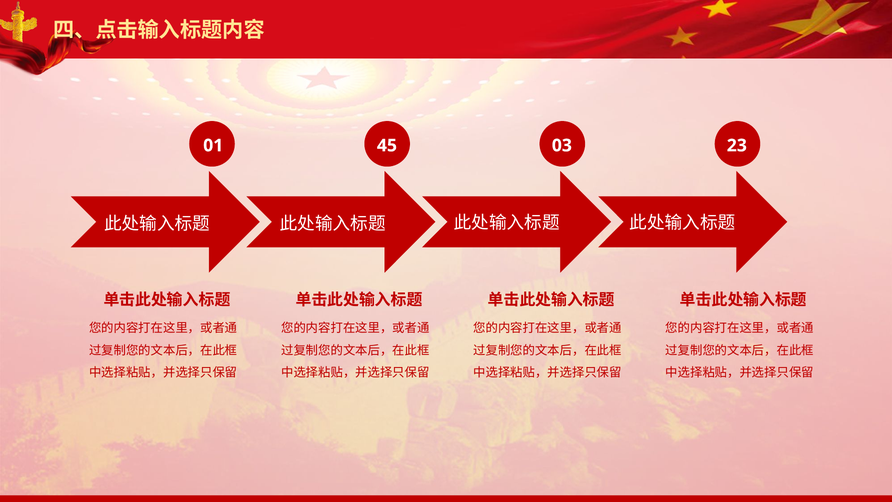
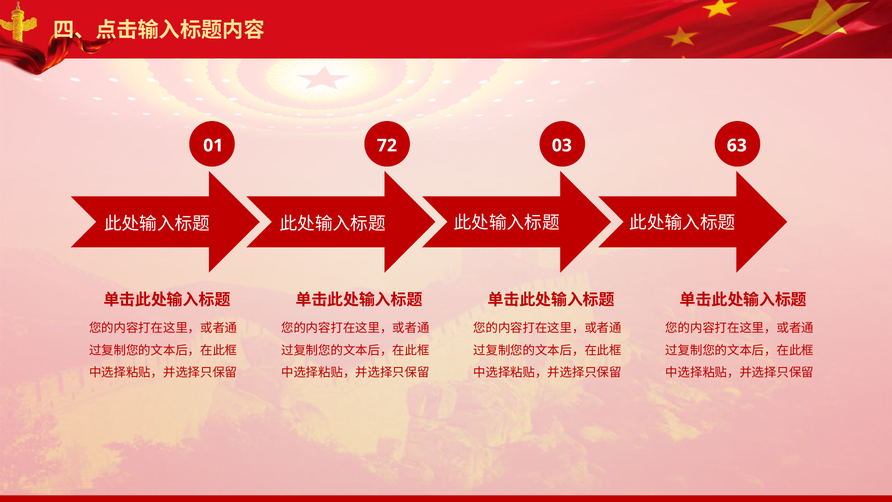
45: 45 -> 72
23: 23 -> 63
